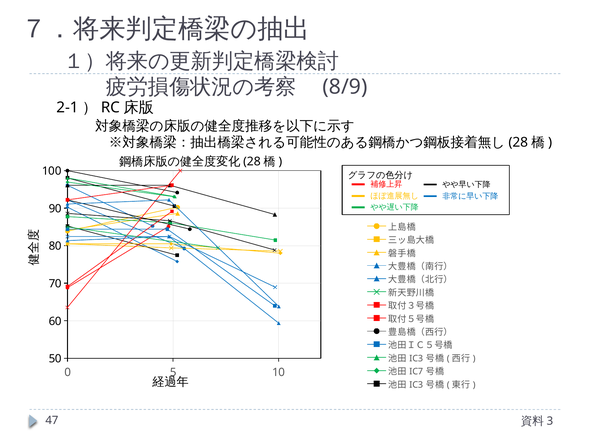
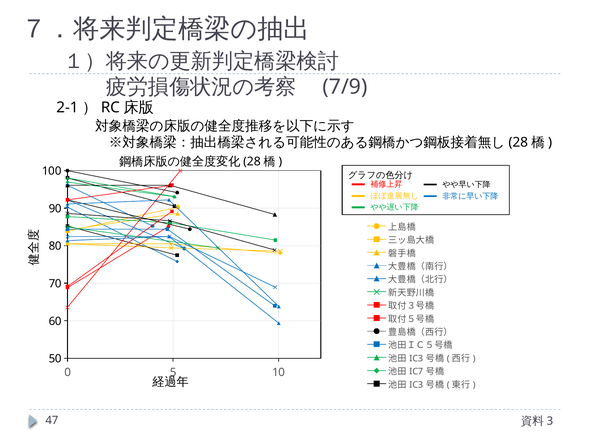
8/9: 8/9 -> 7/9
